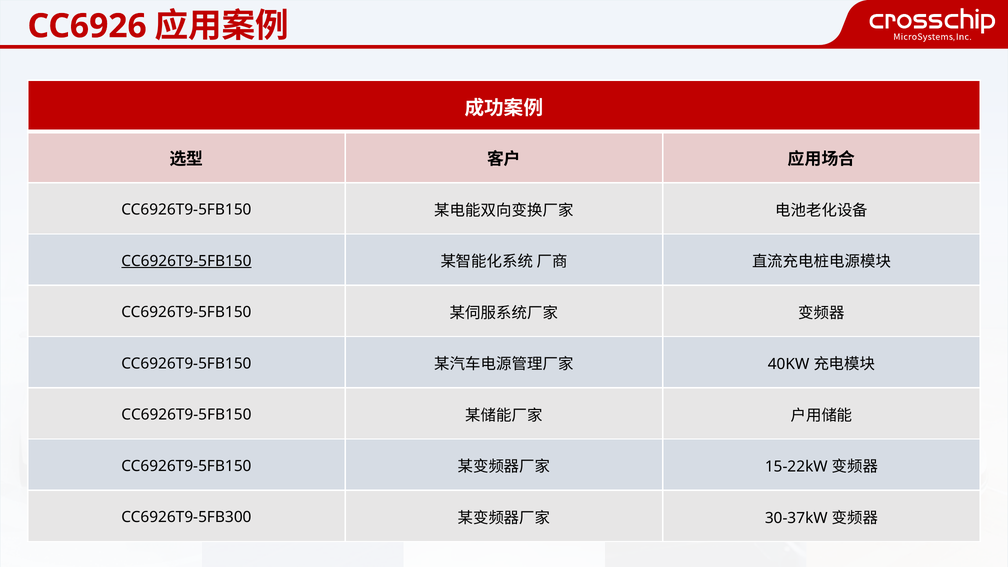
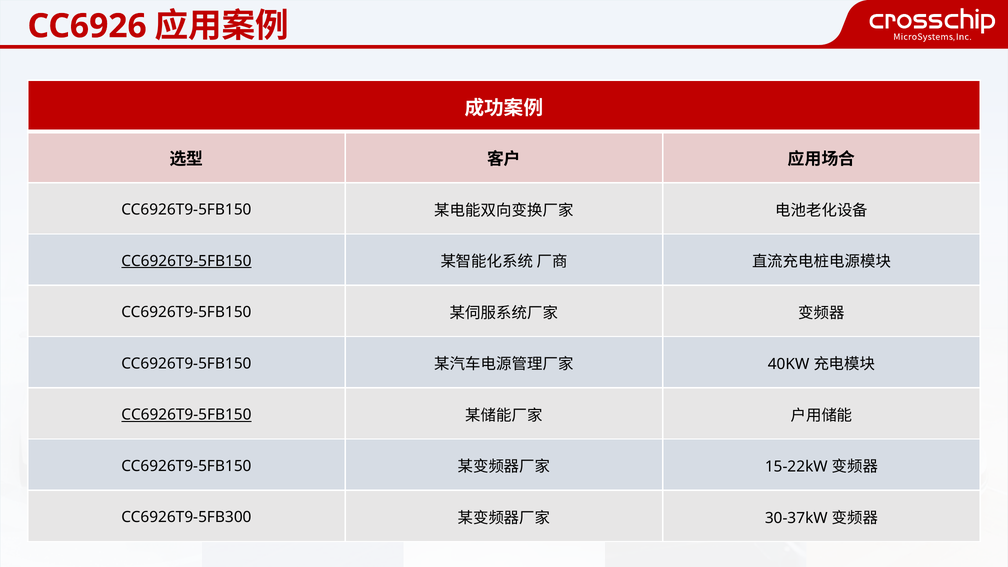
CC6926T9-5FB150 at (186, 415) underline: none -> present
